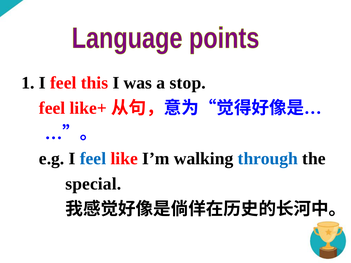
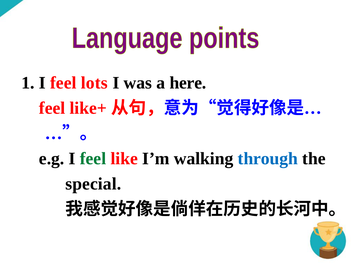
this: this -> lots
stop: stop -> here
feel at (93, 159) colour: blue -> green
